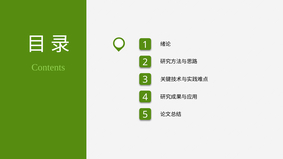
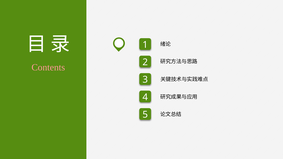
Contents colour: light green -> pink
